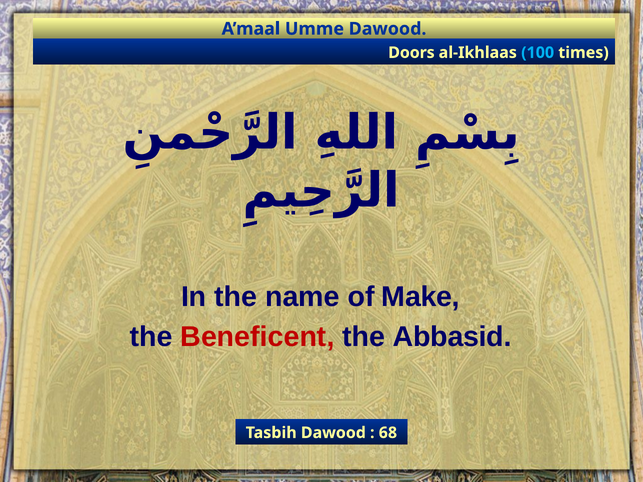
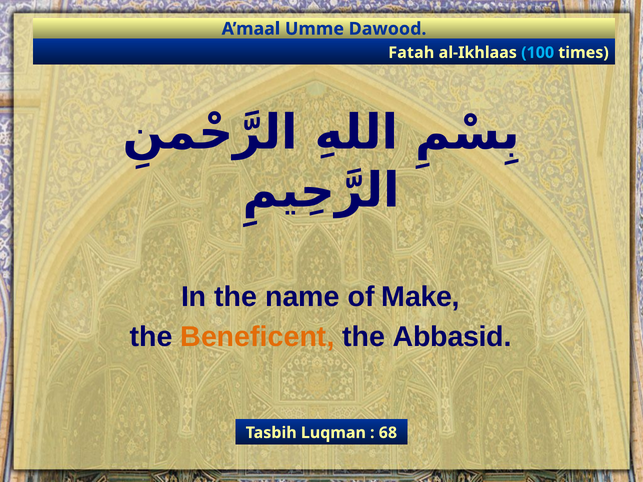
Doors: Doors -> Fatah
Beneficent colour: red -> orange
Tasbih Dawood: Dawood -> Luqman
